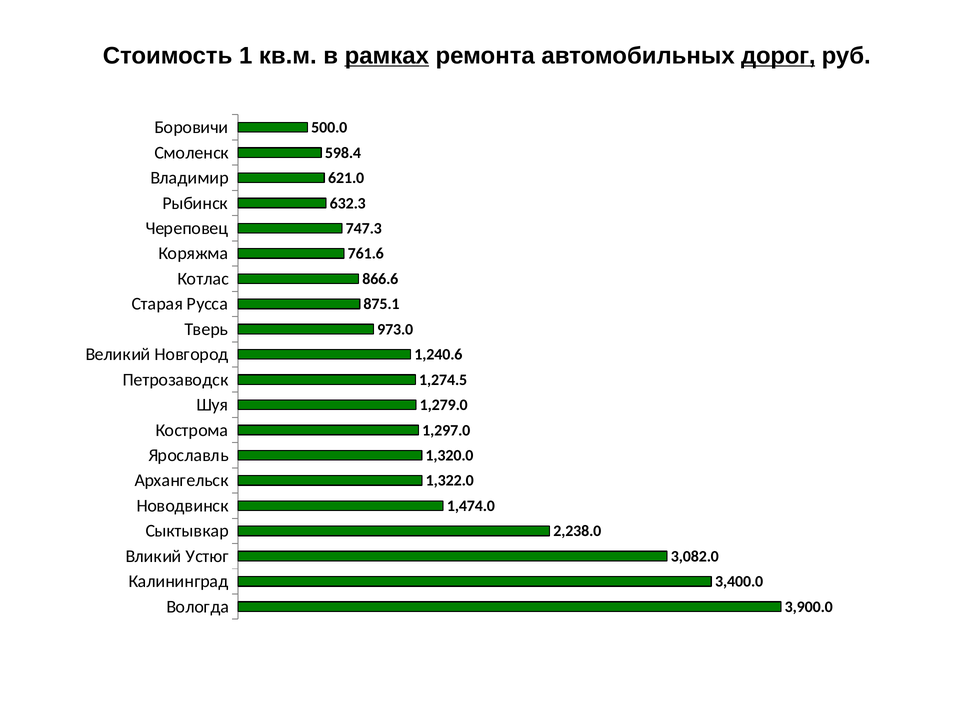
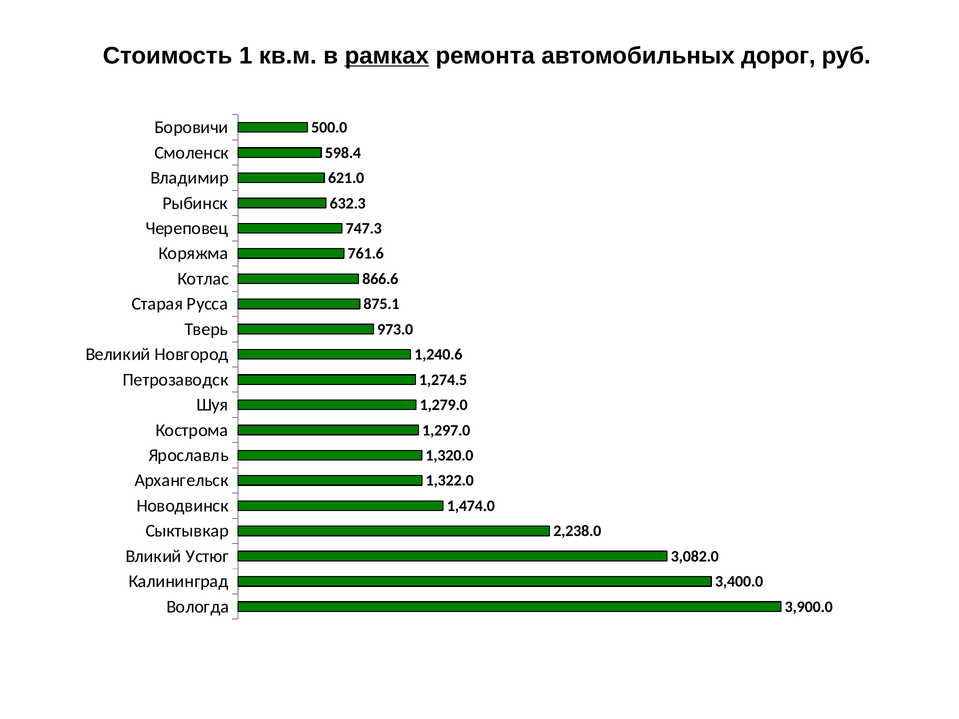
дорог underline: present -> none
